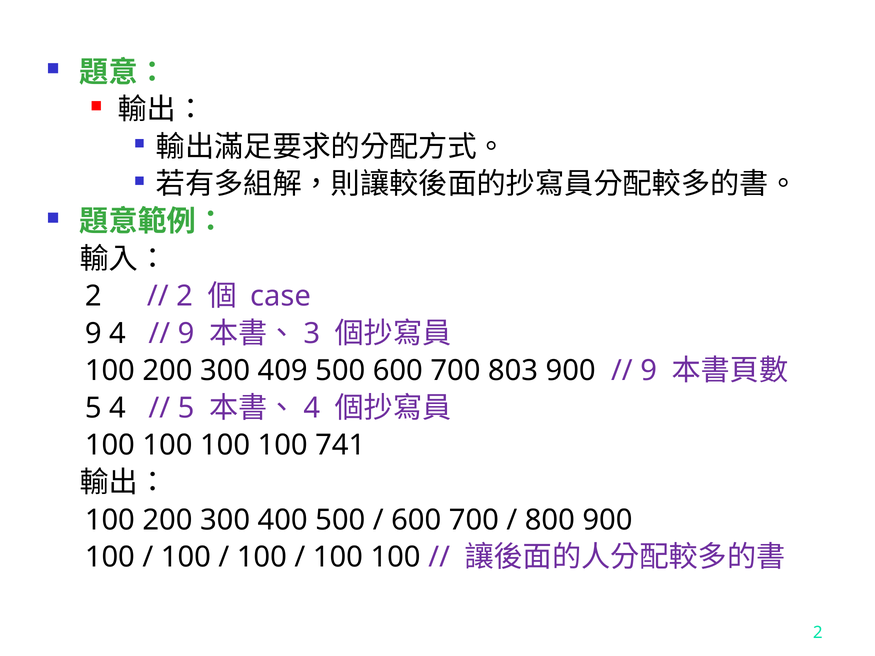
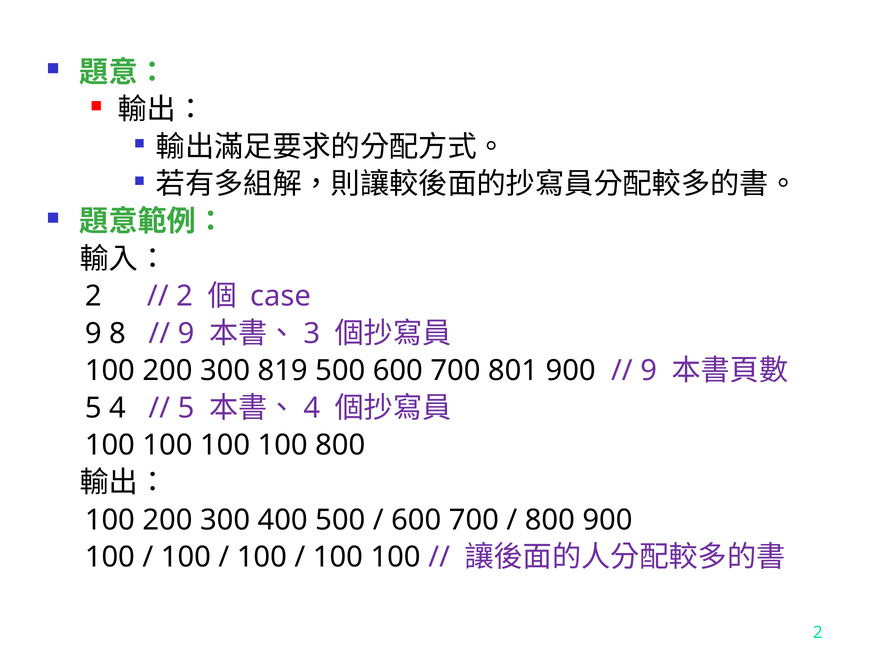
9 4: 4 -> 8
409: 409 -> 819
803: 803 -> 801
100 741: 741 -> 800
